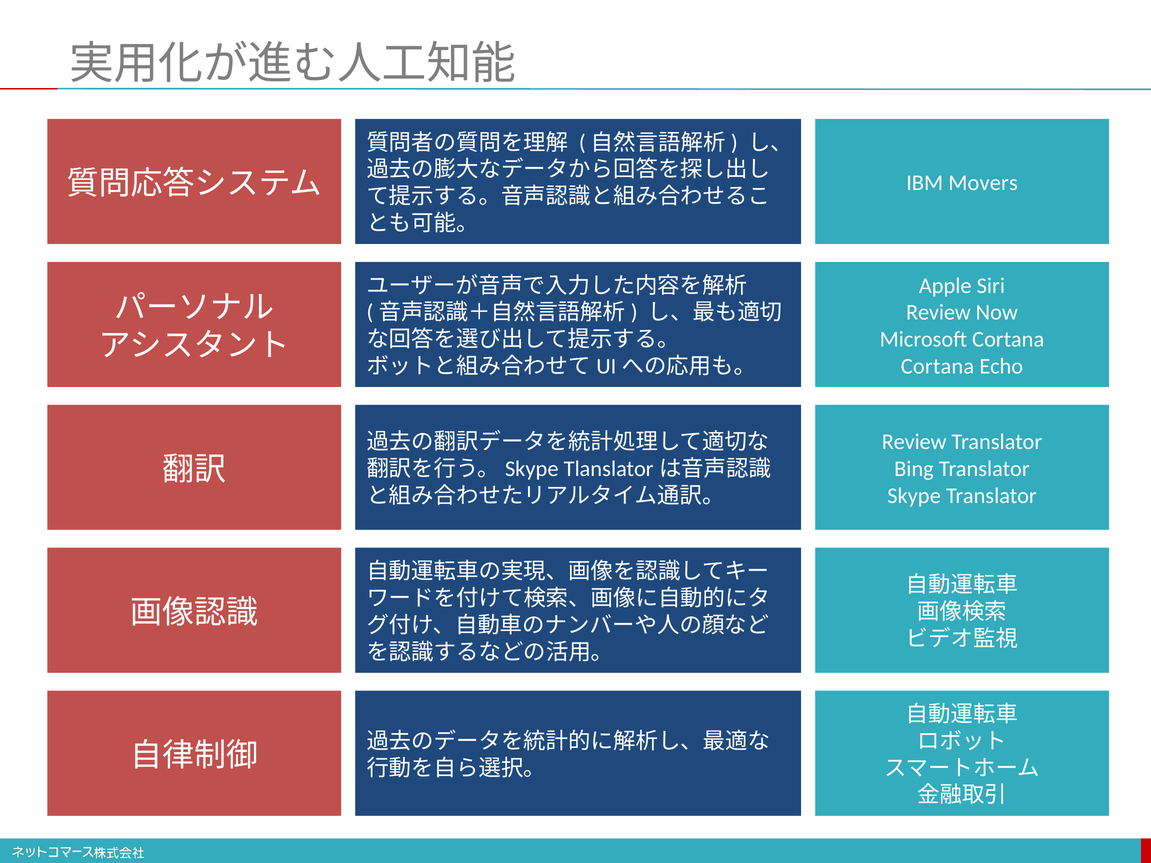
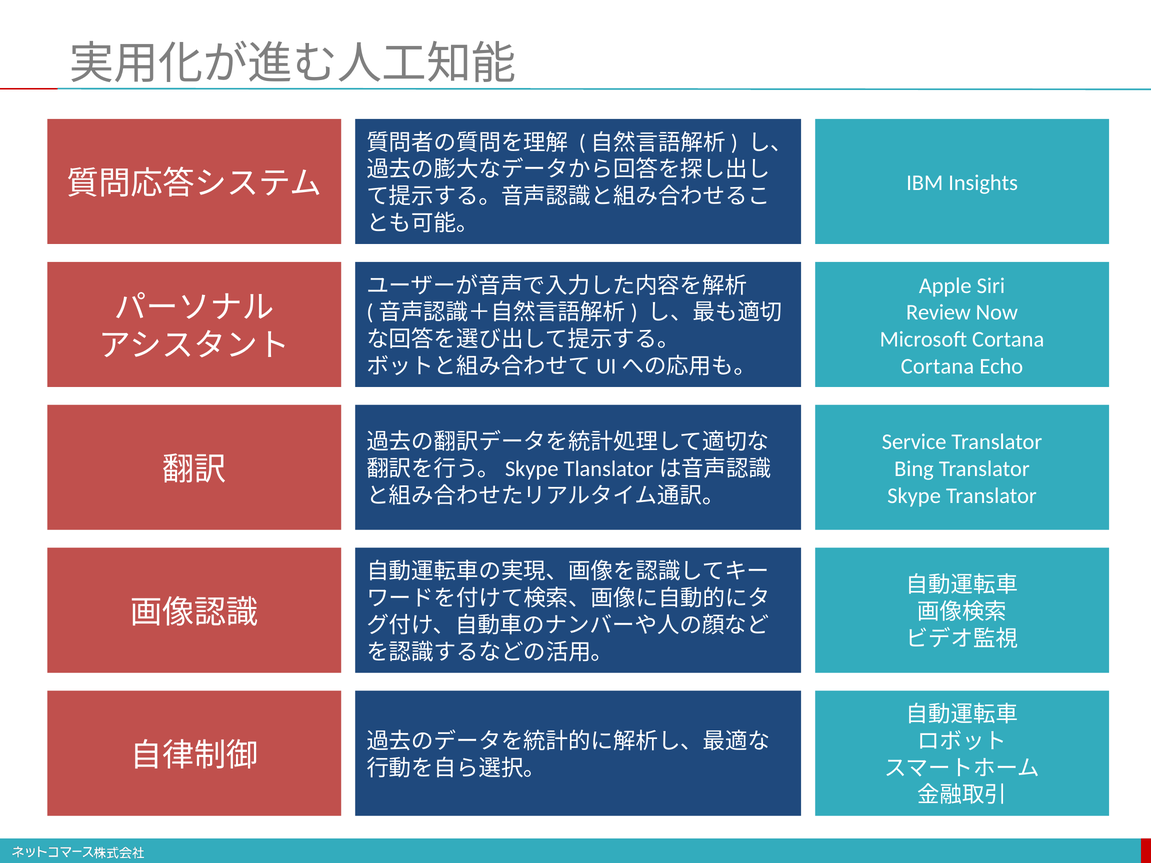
Movers: Movers -> Insights
Review at (914, 442): Review -> Service
